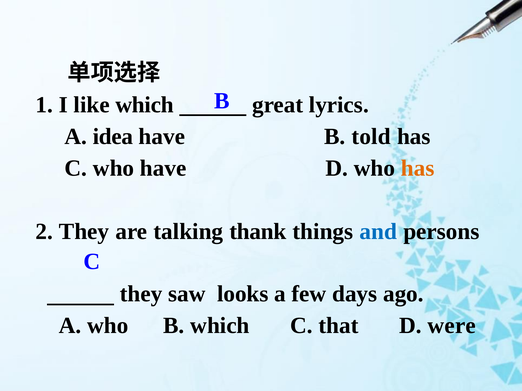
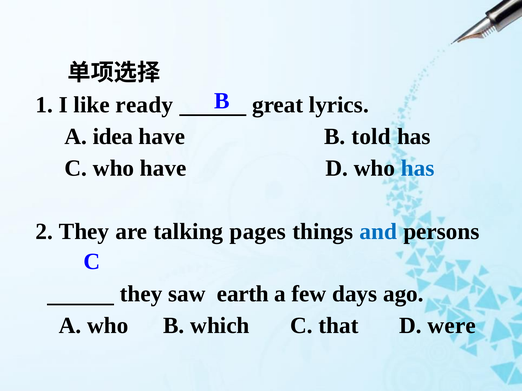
like which: which -> ready
has at (418, 168) colour: orange -> blue
thank: thank -> pages
looks: looks -> earth
